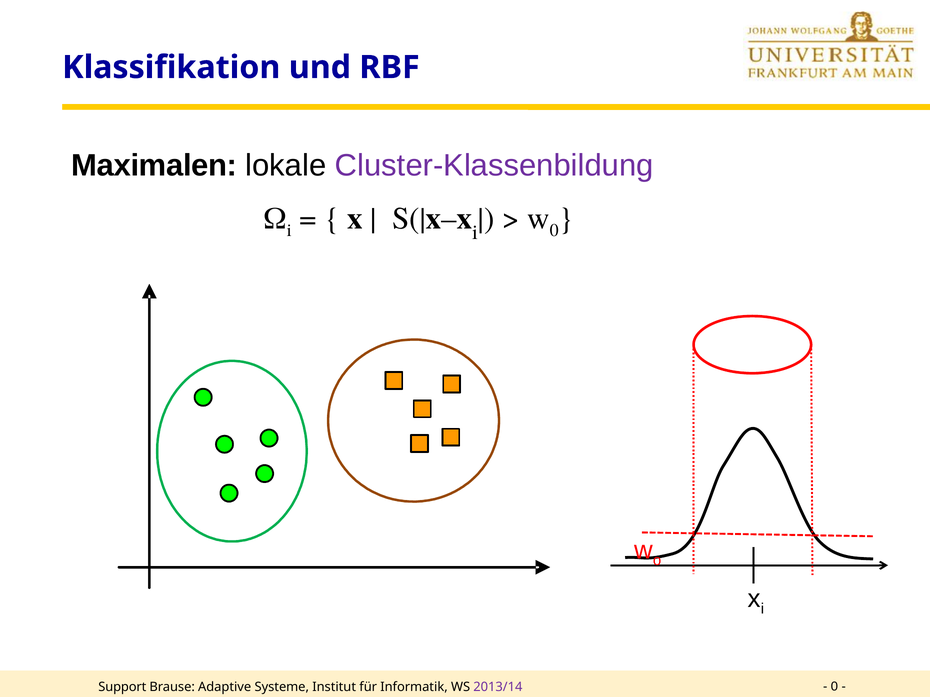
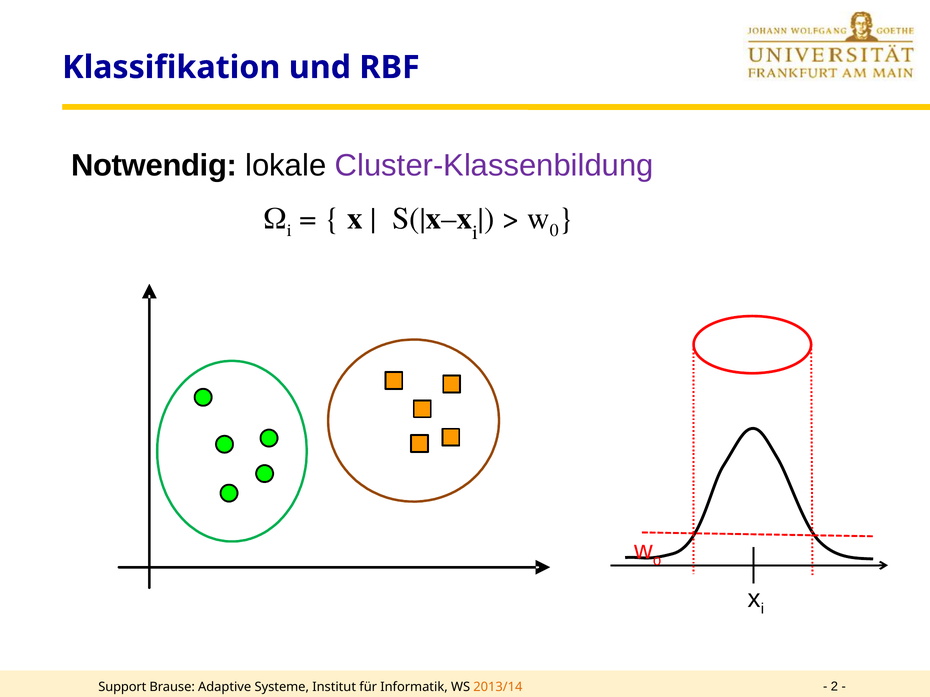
Maximalen: Maximalen -> Notwendig
2013/14 colour: purple -> orange
0 at (834, 687): 0 -> 2
